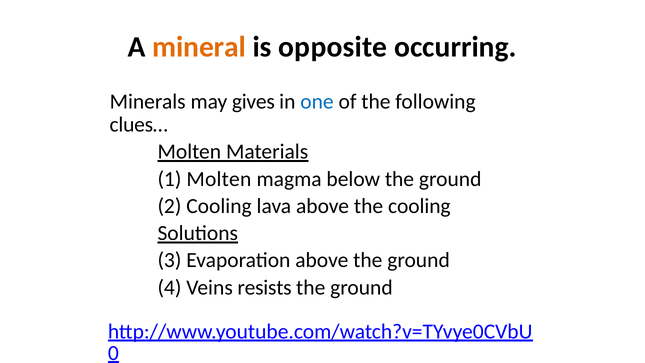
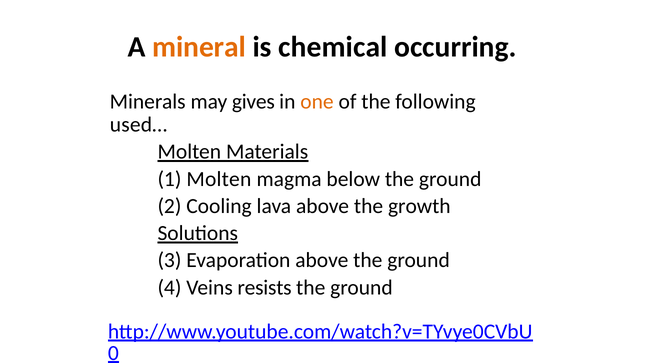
opposite: opposite -> chemical
one colour: blue -> orange
clues…: clues… -> used…
the cooling: cooling -> growth
